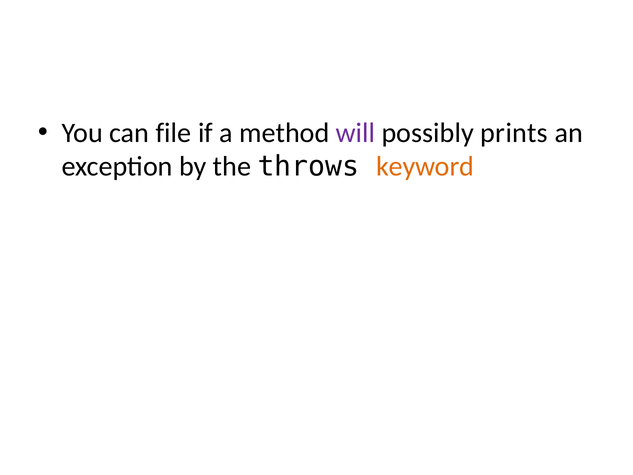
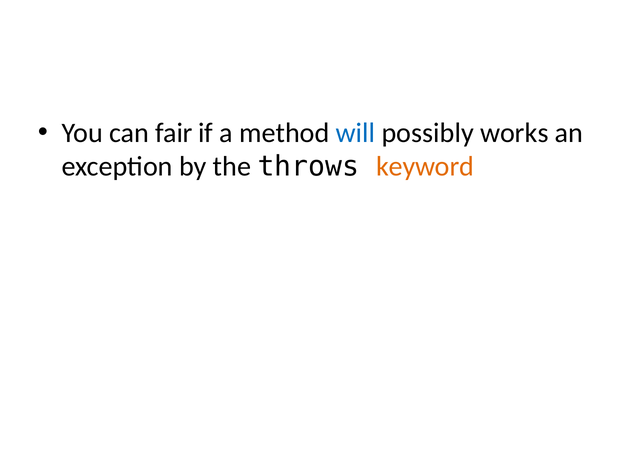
file: file -> fair
will colour: purple -> blue
prints: prints -> works
